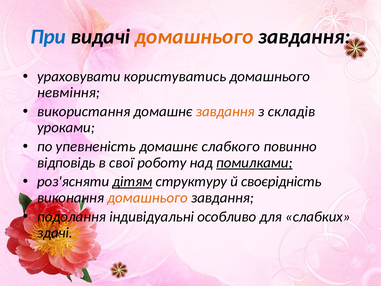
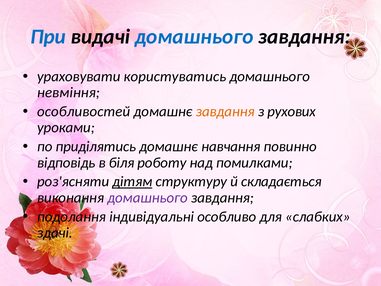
домашнього at (194, 37) colour: orange -> blue
використання: використання -> особливостей
складів: складів -> рухових
упевненість: упевненість -> приділятись
слабкого: слабкого -> навчання
свої: свої -> біля
помилками underline: present -> none
своєрідність: своєрідність -> складається
домашнього at (148, 197) colour: orange -> purple
